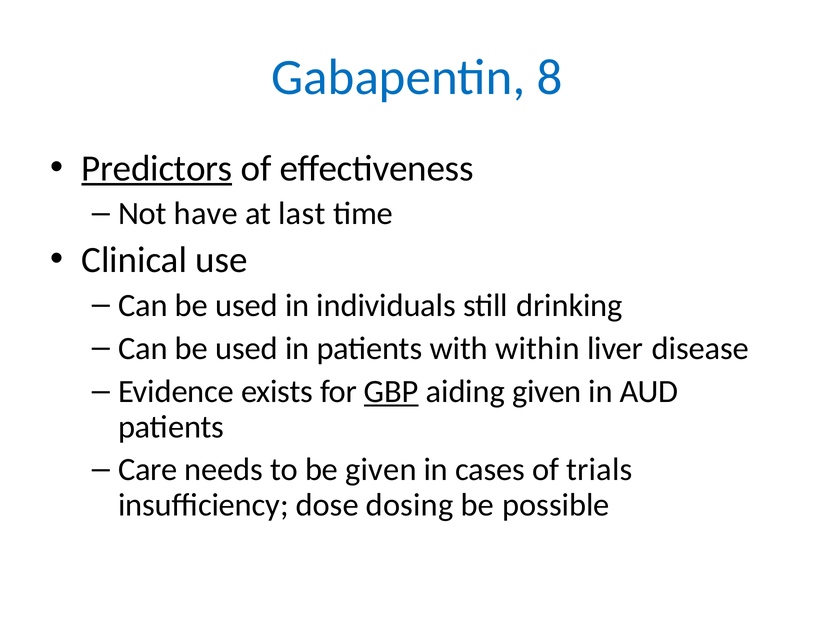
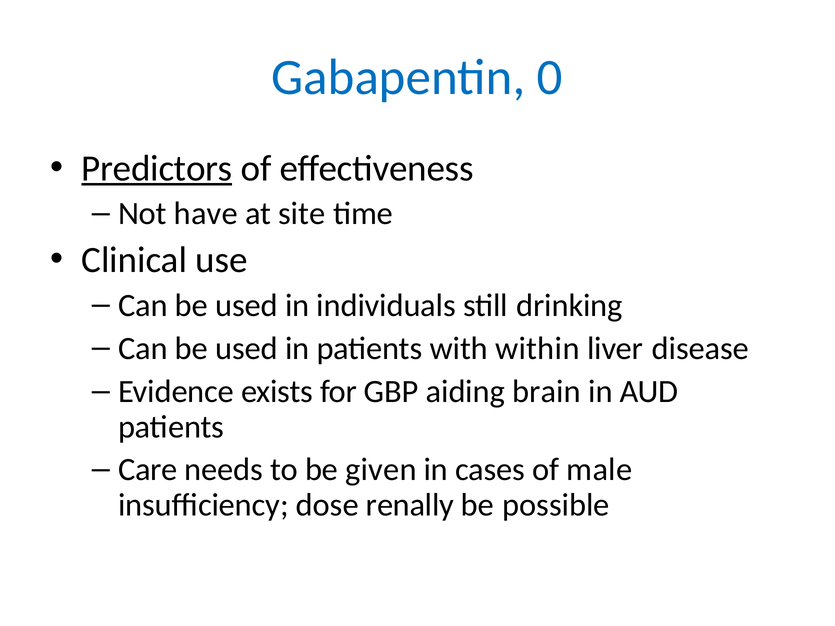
8: 8 -> 0
last: last -> site
GBP underline: present -> none
aiding given: given -> brain
trials: trials -> male
dosing: dosing -> renally
